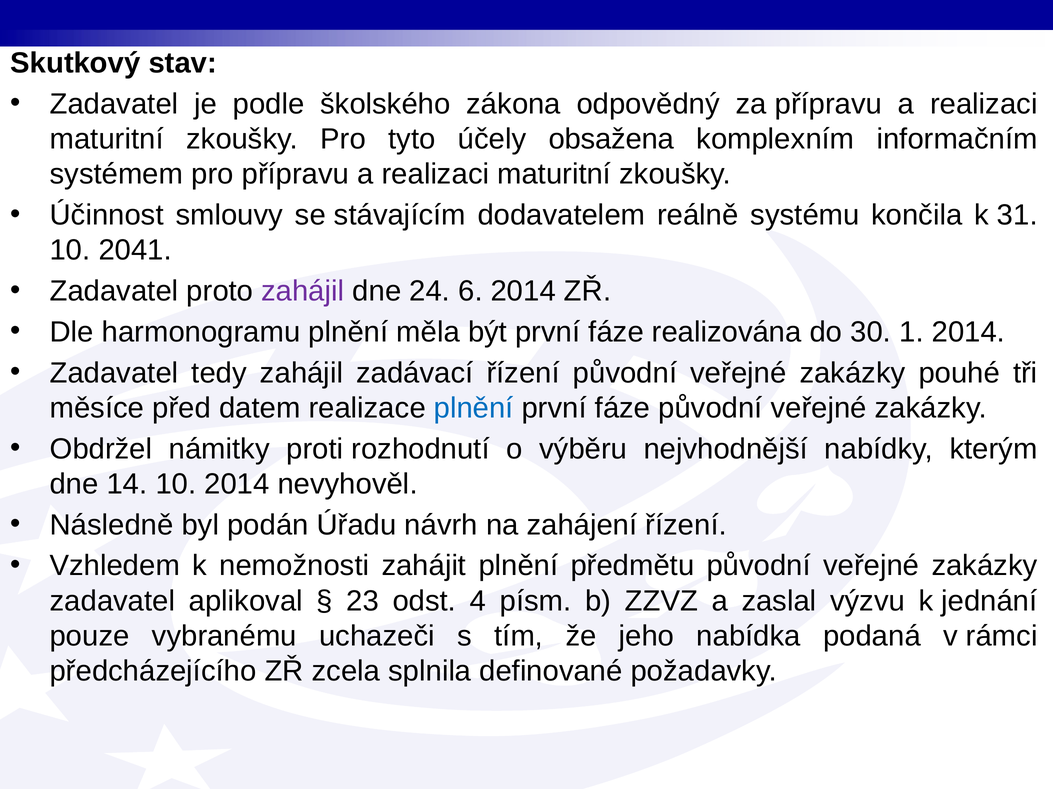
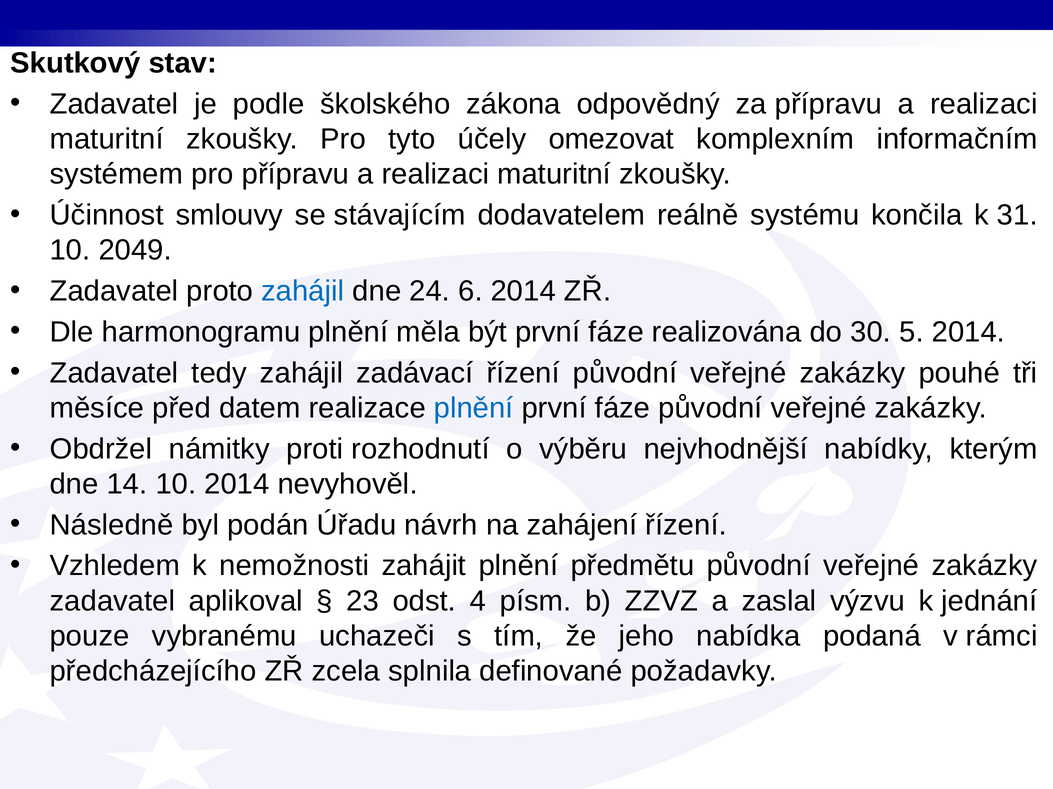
obsažena: obsažena -> omezovat
2041: 2041 -> 2049
zahájil at (303, 291) colour: purple -> blue
1: 1 -> 5
